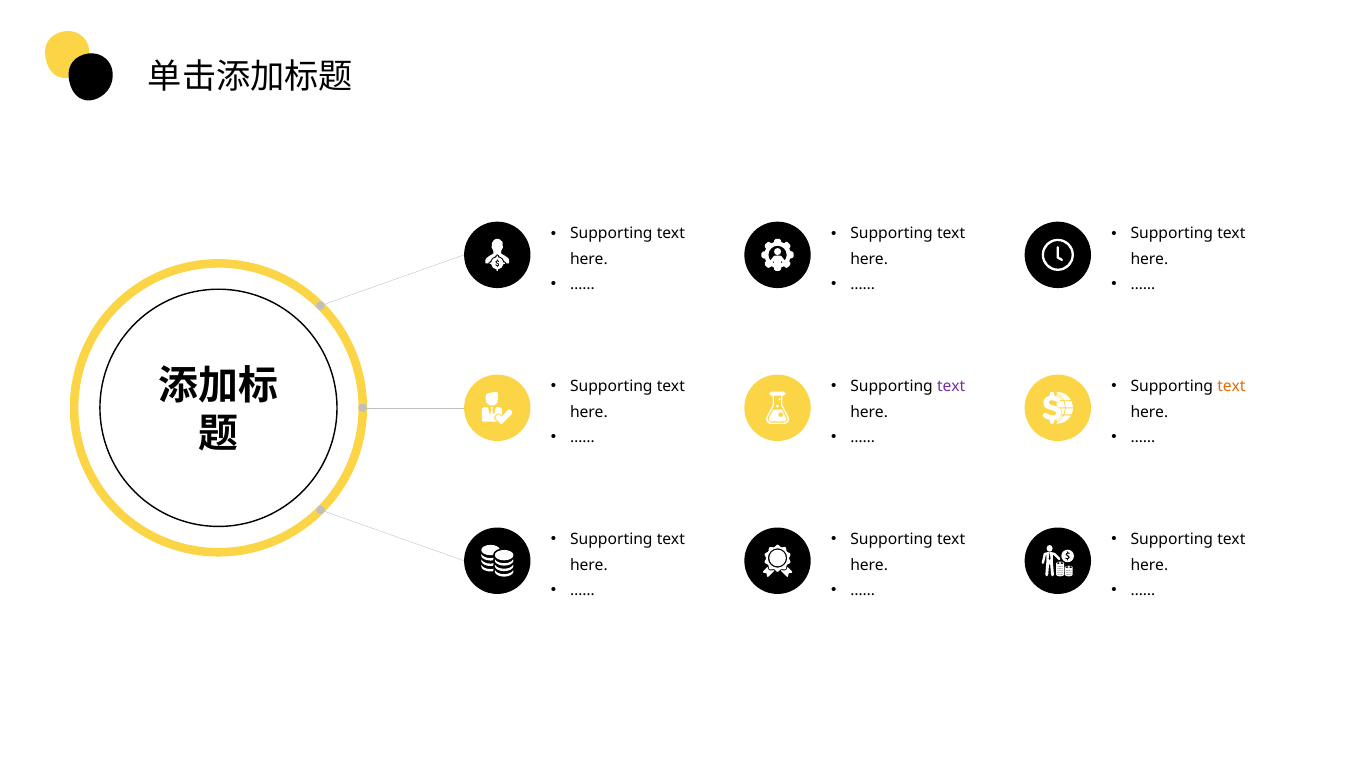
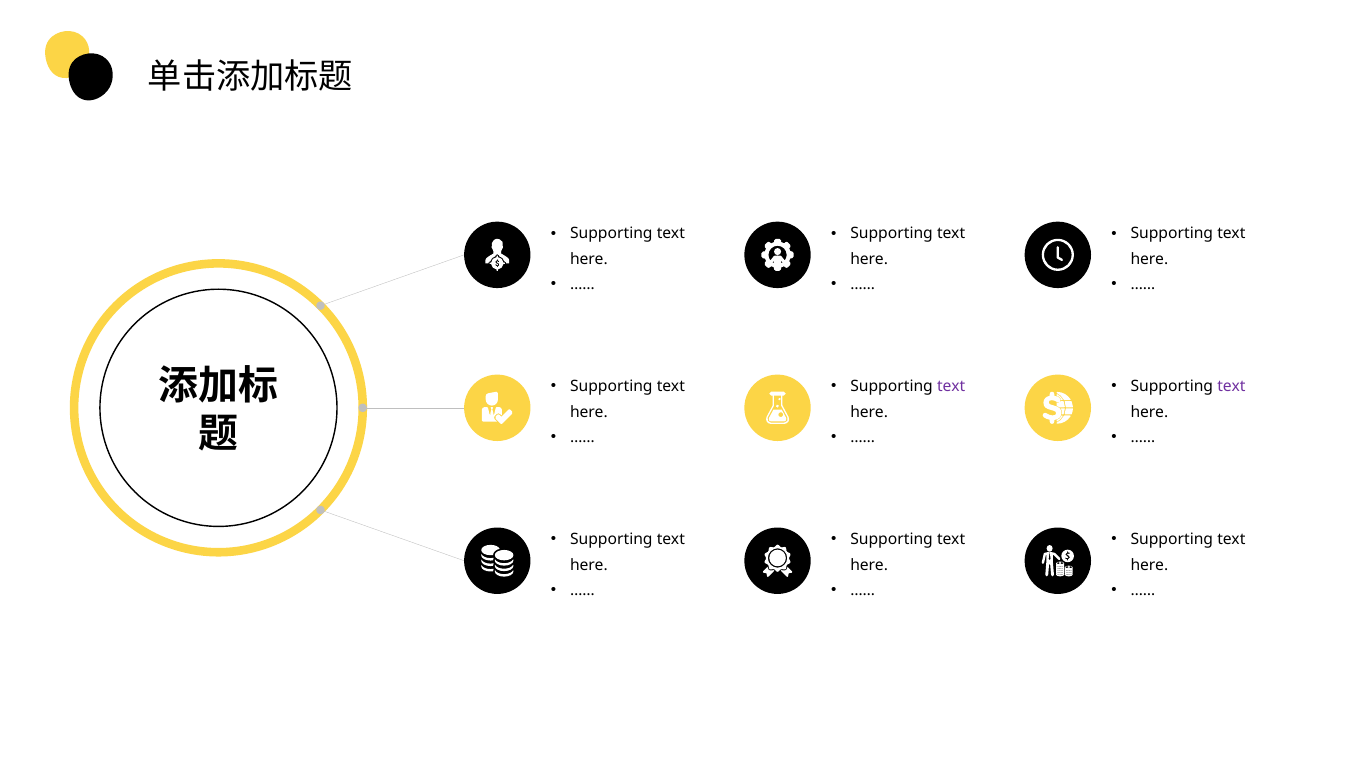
text at (1231, 386) colour: orange -> purple
